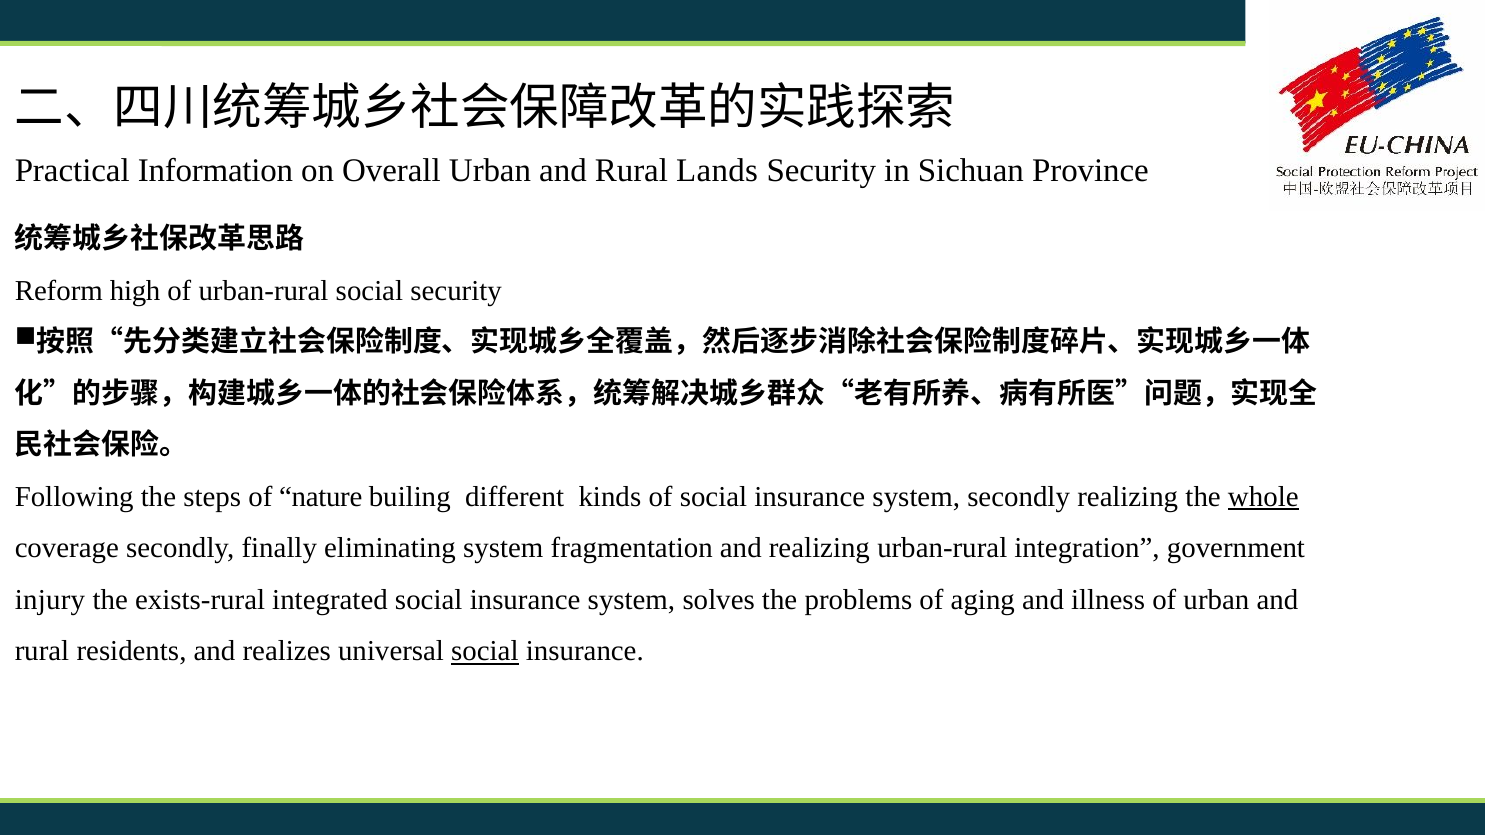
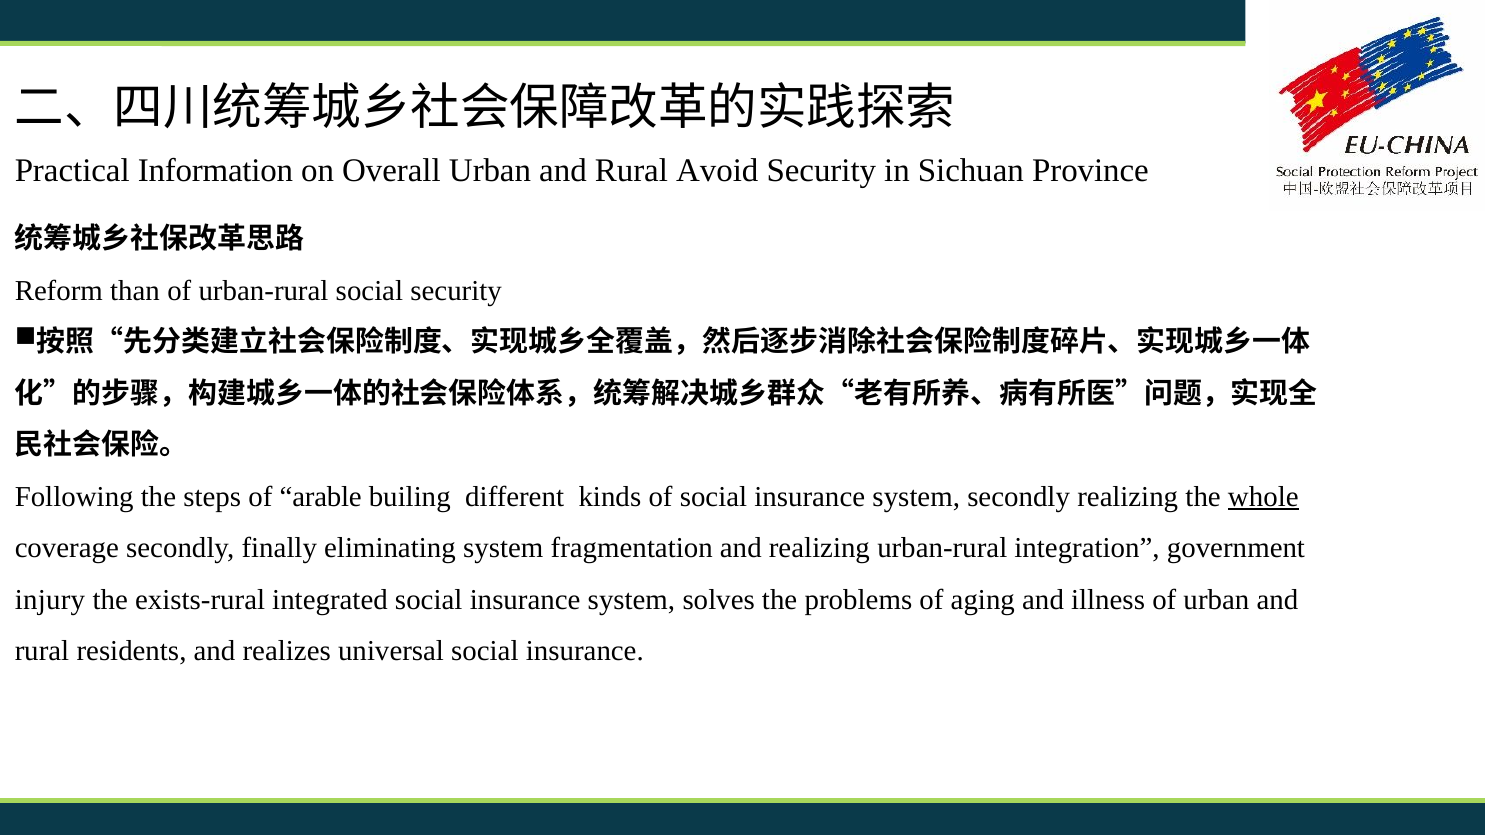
Lands: Lands -> Avoid
high: high -> than
nature: nature -> arable
social at (485, 652) underline: present -> none
